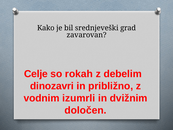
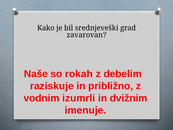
Celje: Celje -> Naše
dinozavri: dinozavri -> raziskuje
določen: določen -> imenuje
